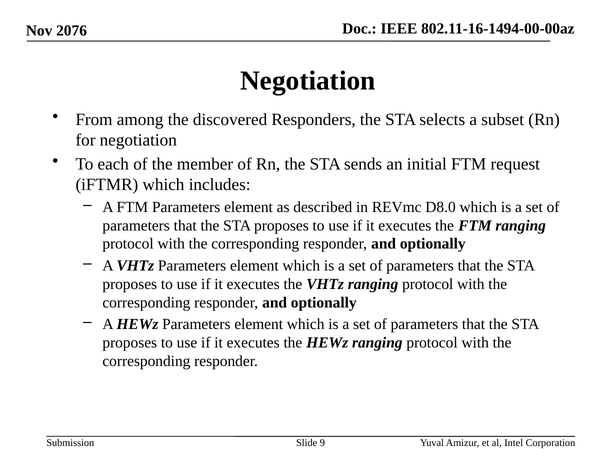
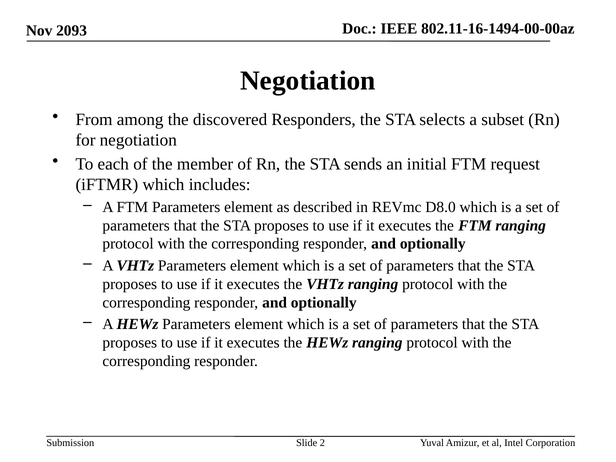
2076: 2076 -> 2093
9: 9 -> 2
